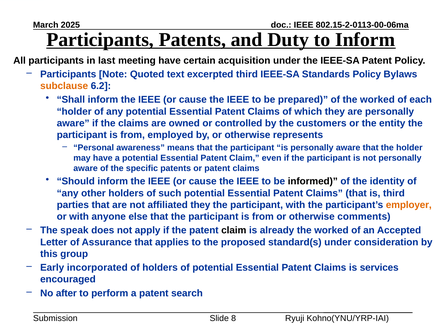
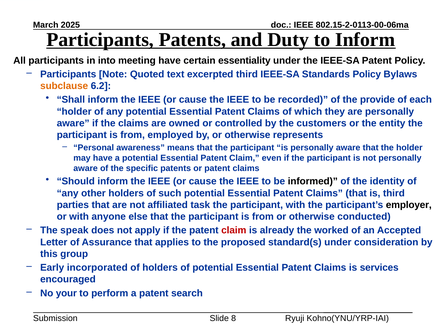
last: last -> into
acquisition: acquisition -> essentiality
prepared: prepared -> recorded
of the worked: worked -> provide
affiliated they: they -> task
employer colour: orange -> black
comments: comments -> conducted
claim at (234, 231) colour: black -> red
after: after -> your
